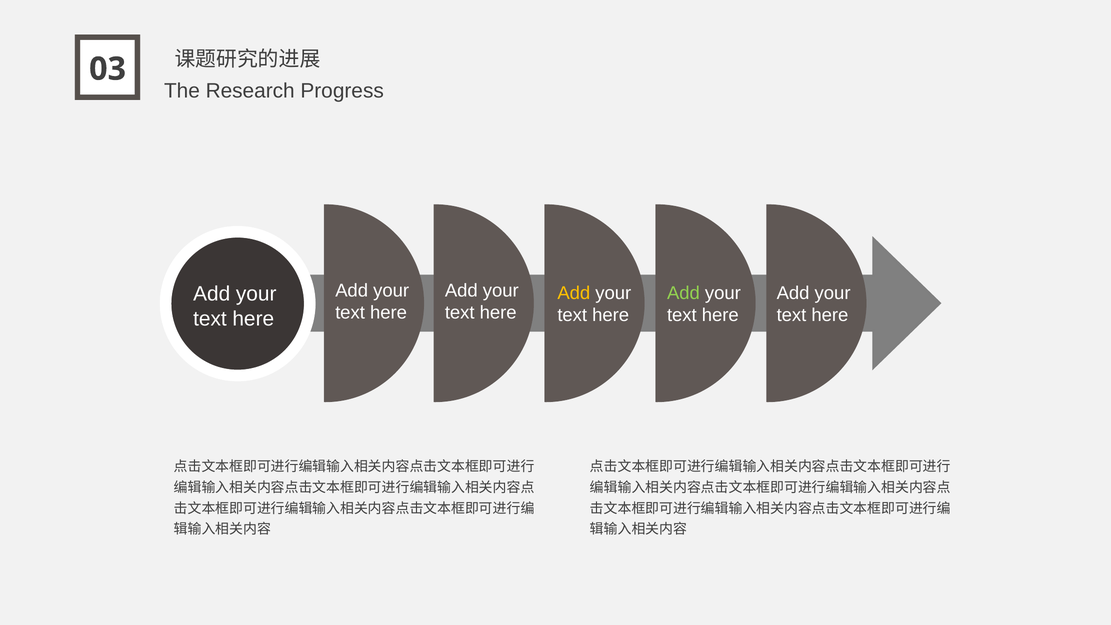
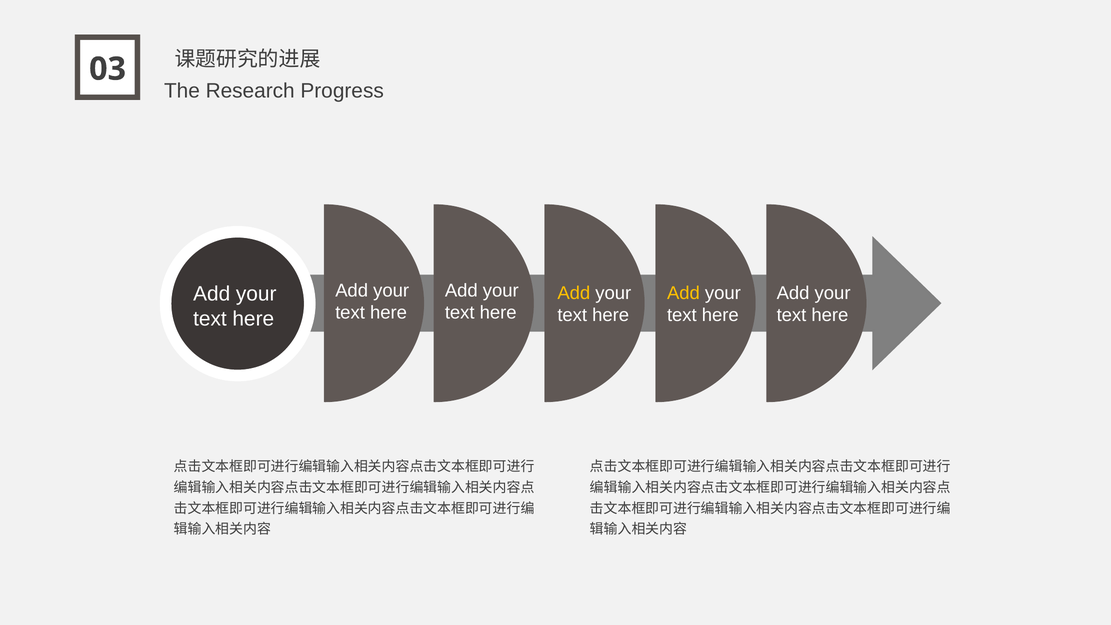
Add at (683, 293) colour: light green -> yellow
